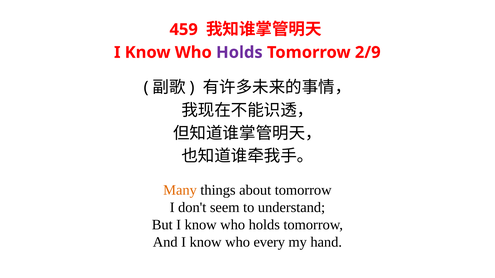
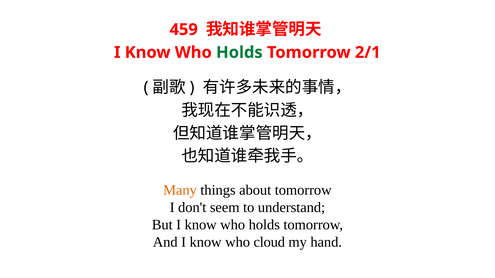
Holds at (239, 52) colour: purple -> green
2/9: 2/9 -> 2/1
every: every -> cloud
